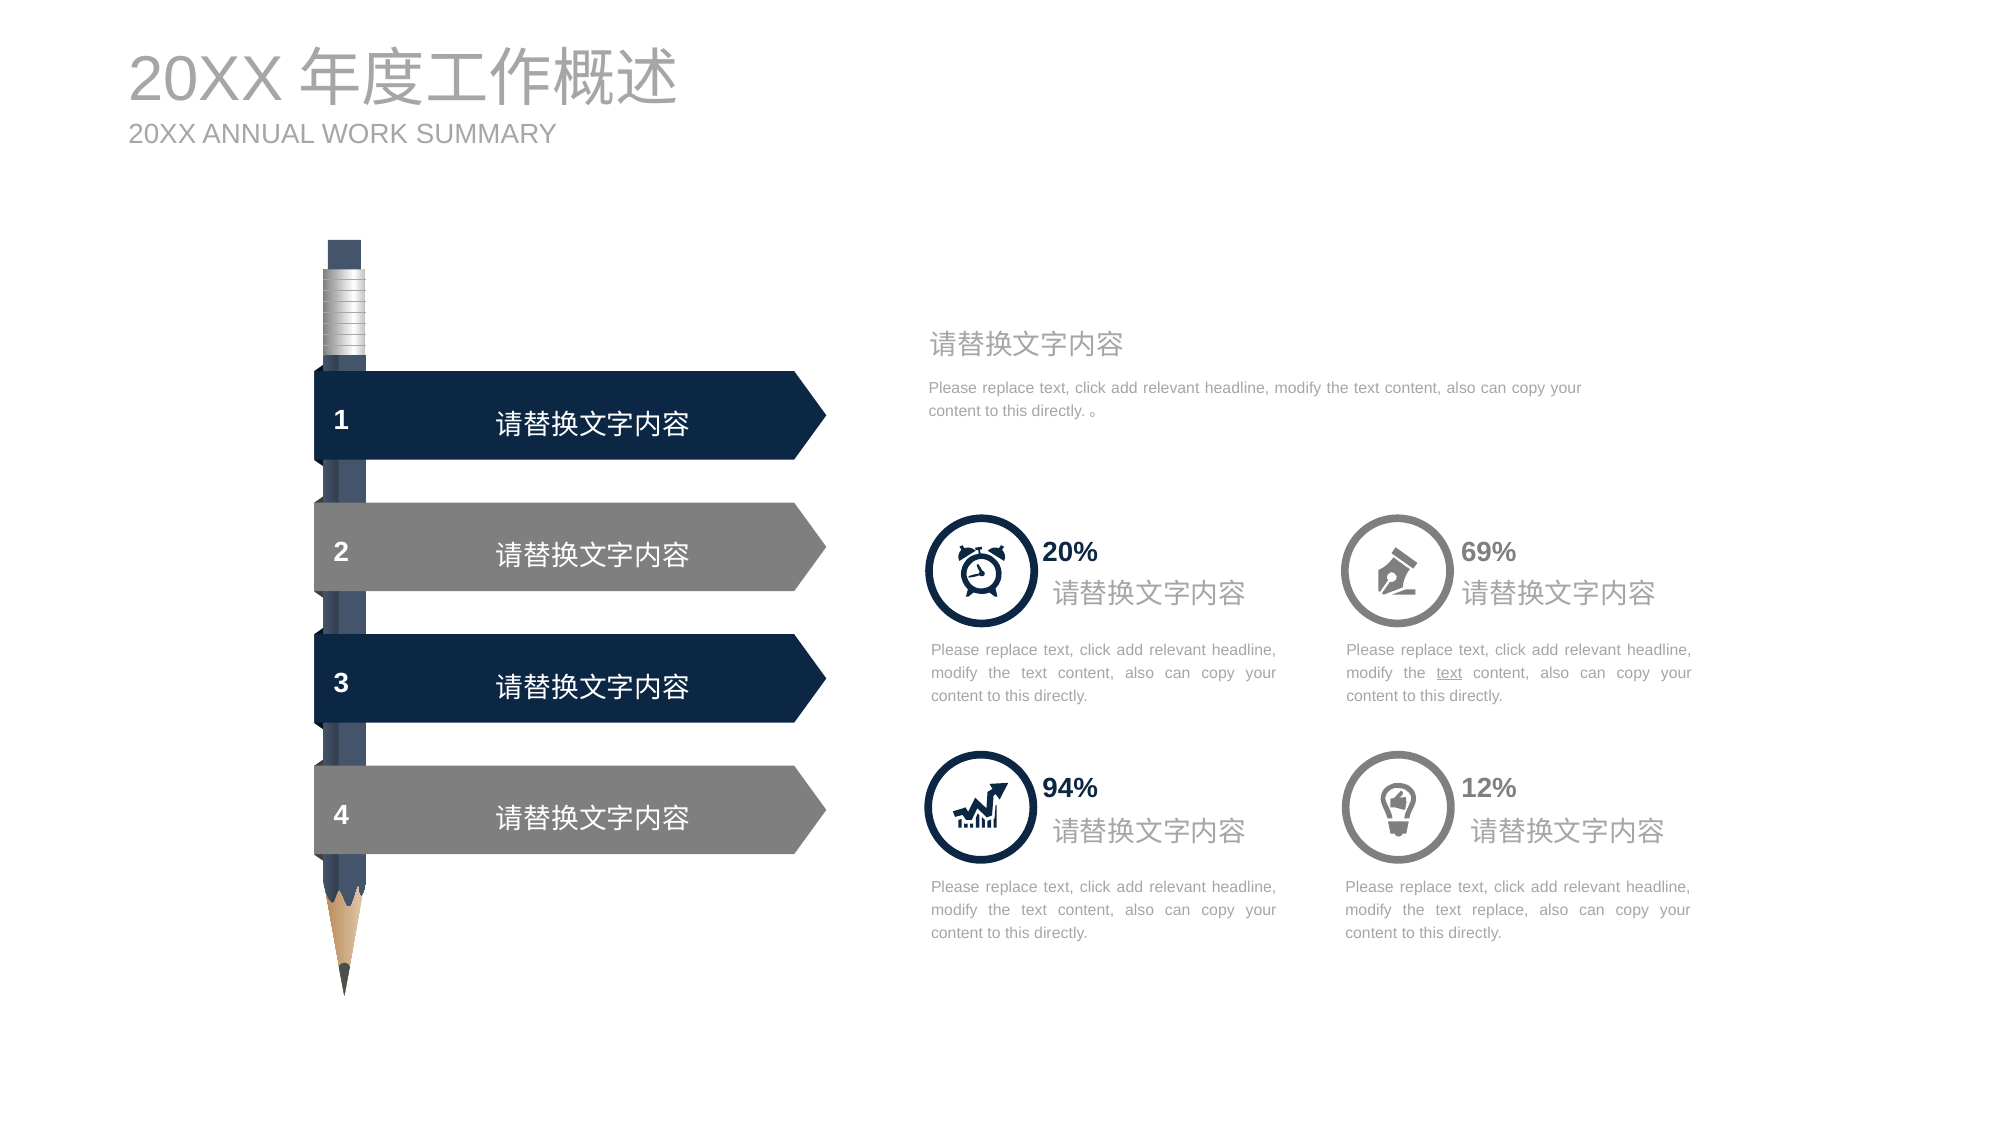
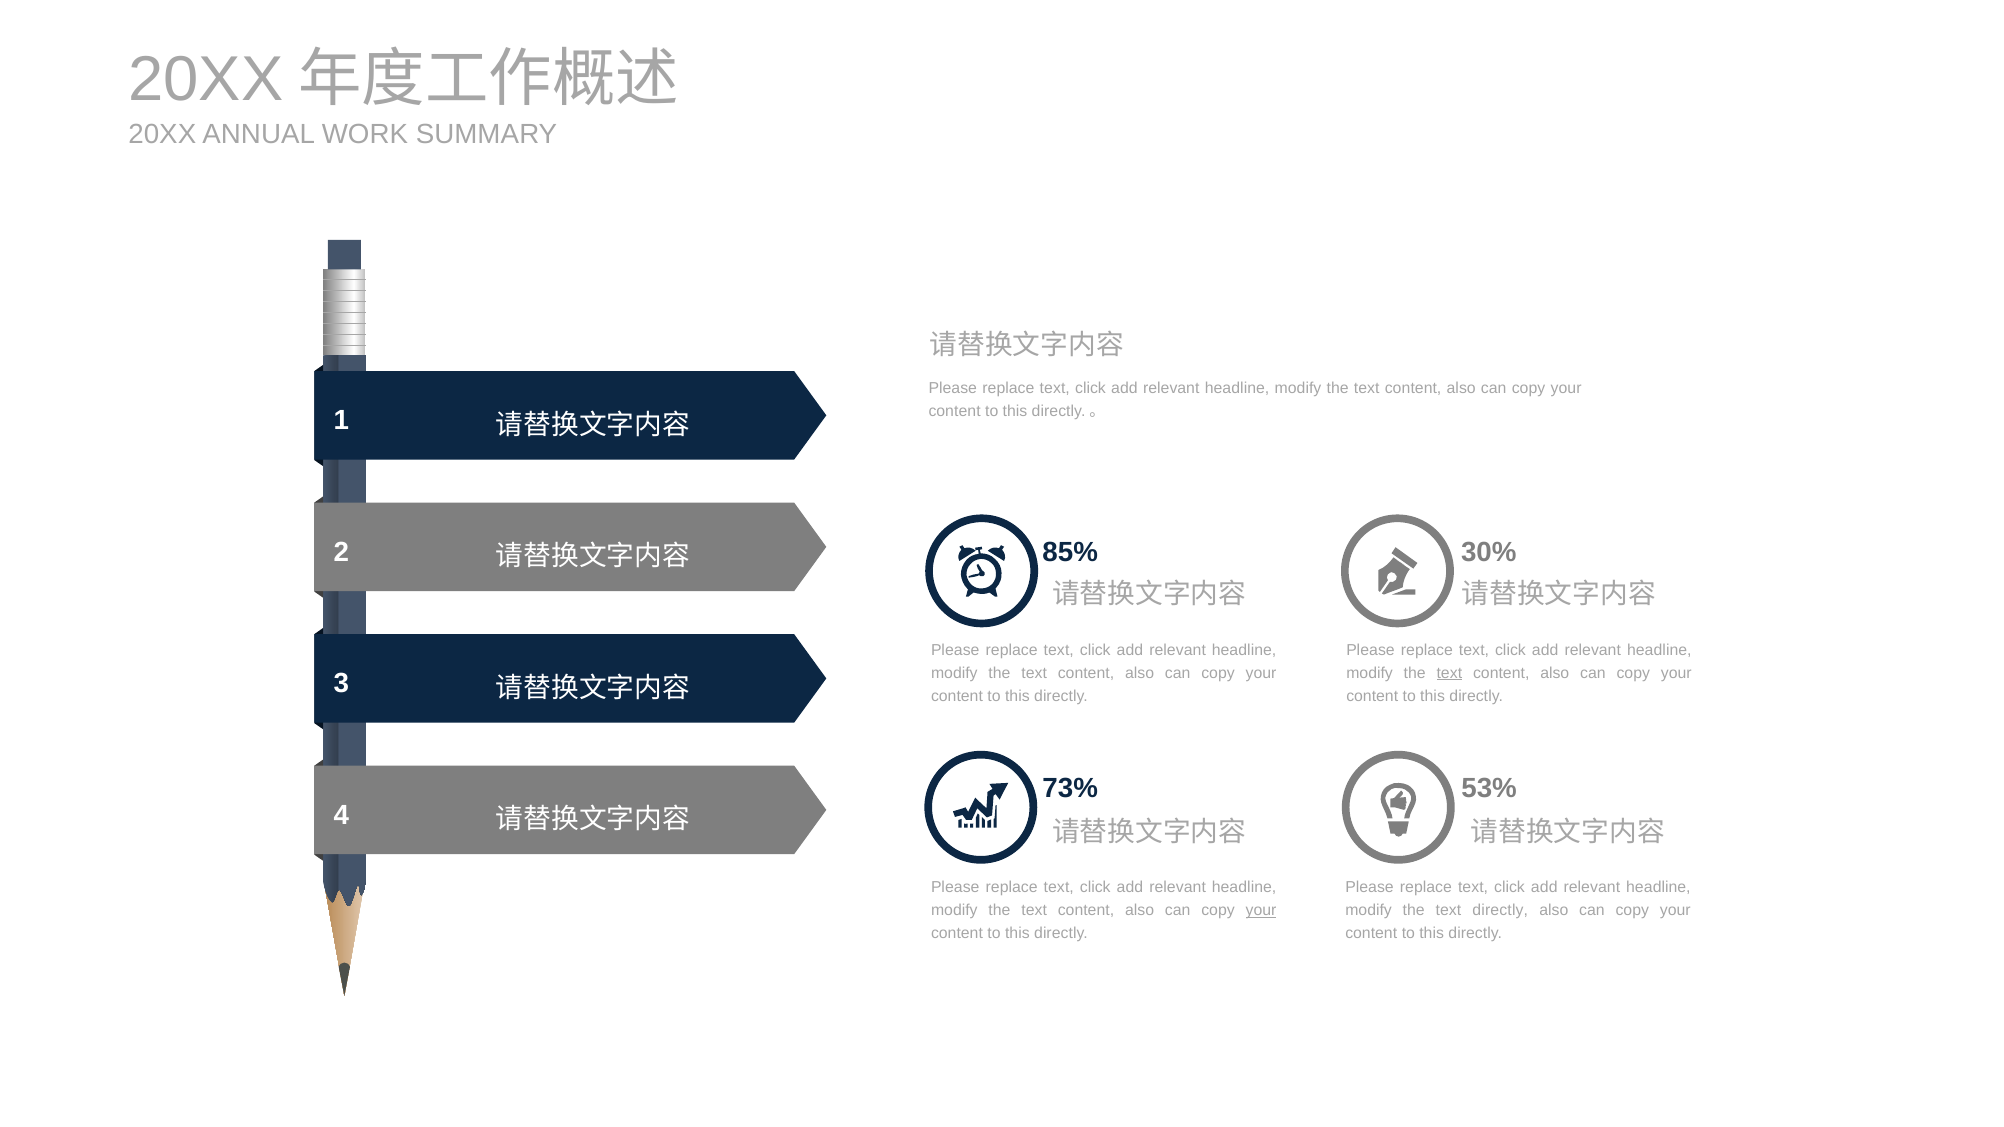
20%: 20% -> 85%
69%: 69% -> 30%
94%: 94% -> 73%
12%: 12% -> 53%
your at (1261, 911) underline: none -> present
text replace: replace -> directly
